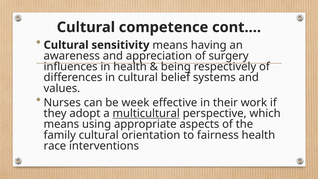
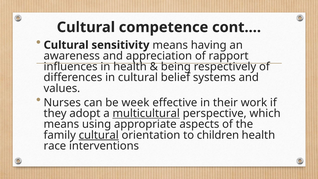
surgery: surgery -> rapport
cultural at (99, 135) underline: none -> present
fairness: fairness -> children
